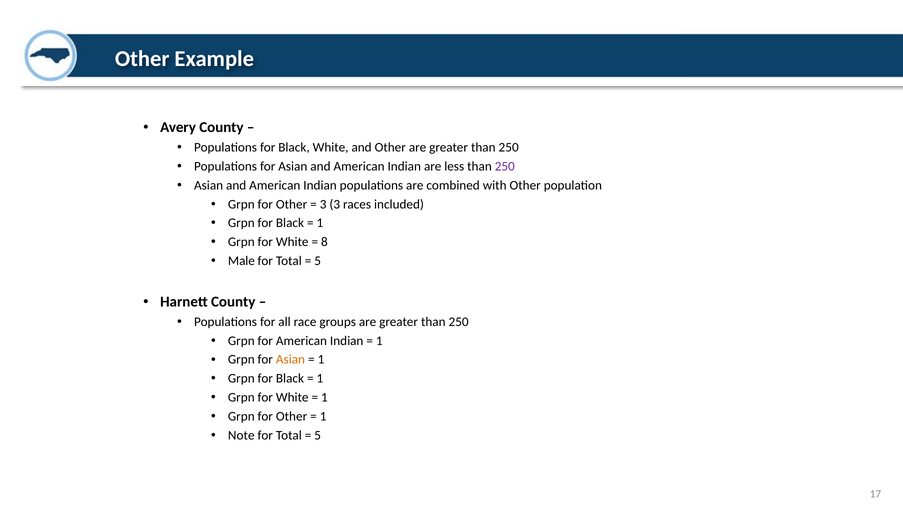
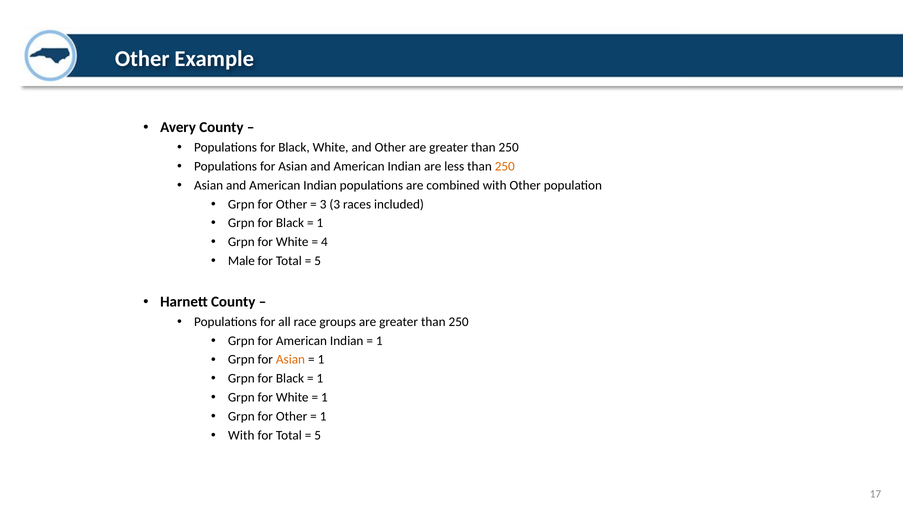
250 at (505, 166) colour: purple -> orange
8: 8 -> 4
Note at (241, 435): Note -> With
